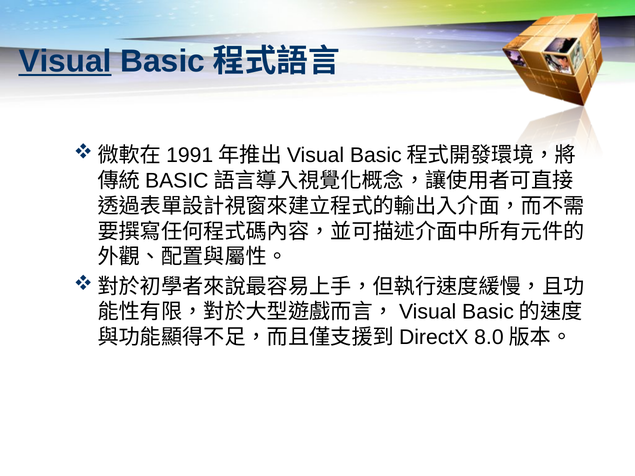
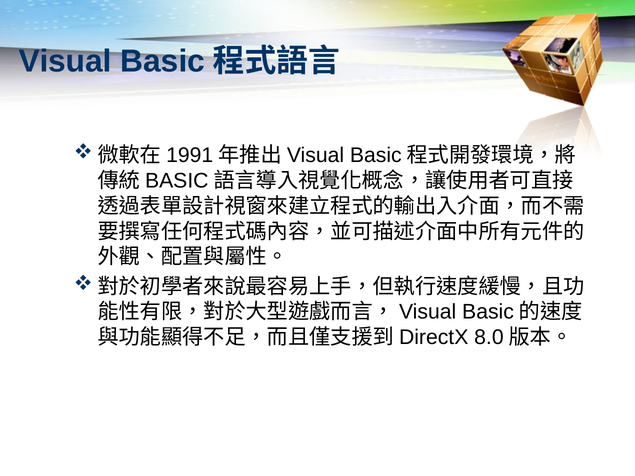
Visual underline: present -> none
